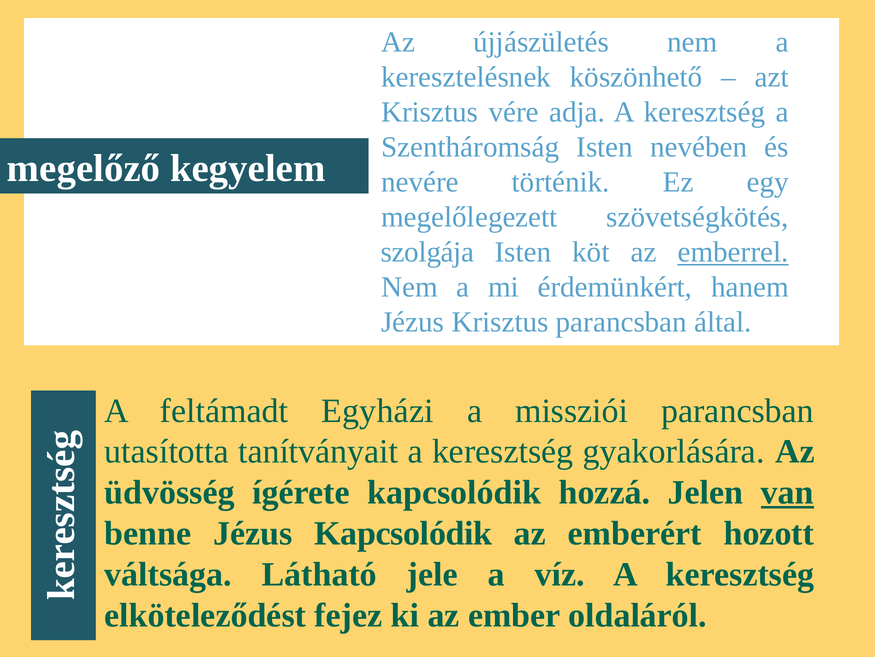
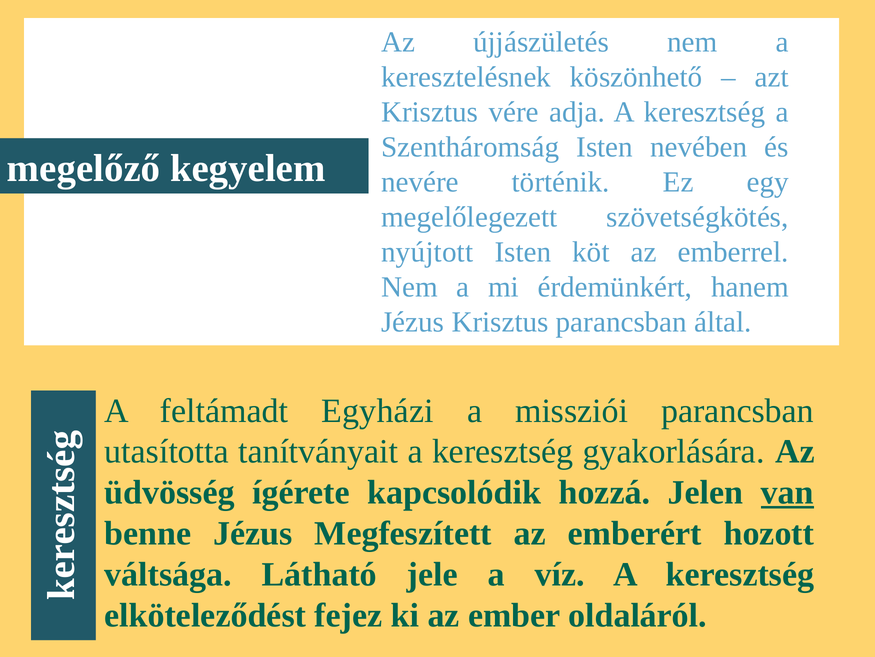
szolgája: szolgája -> nyújtott
emberrel underline: present -> none
Jézus Kapcsolódik: Kapcsolódik -> Megfeszített
